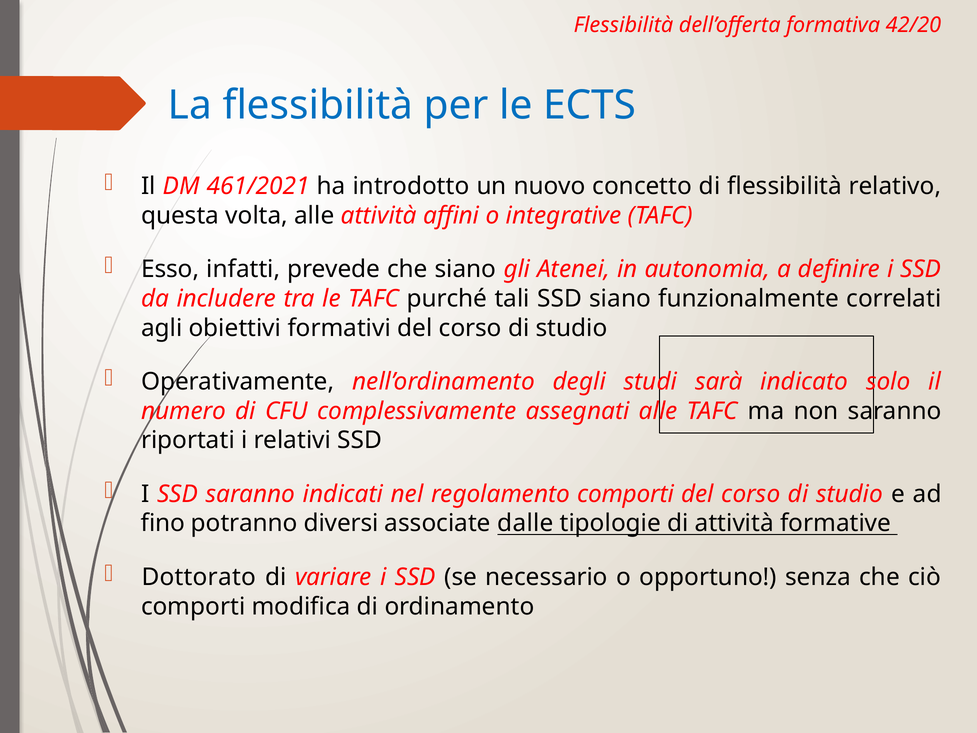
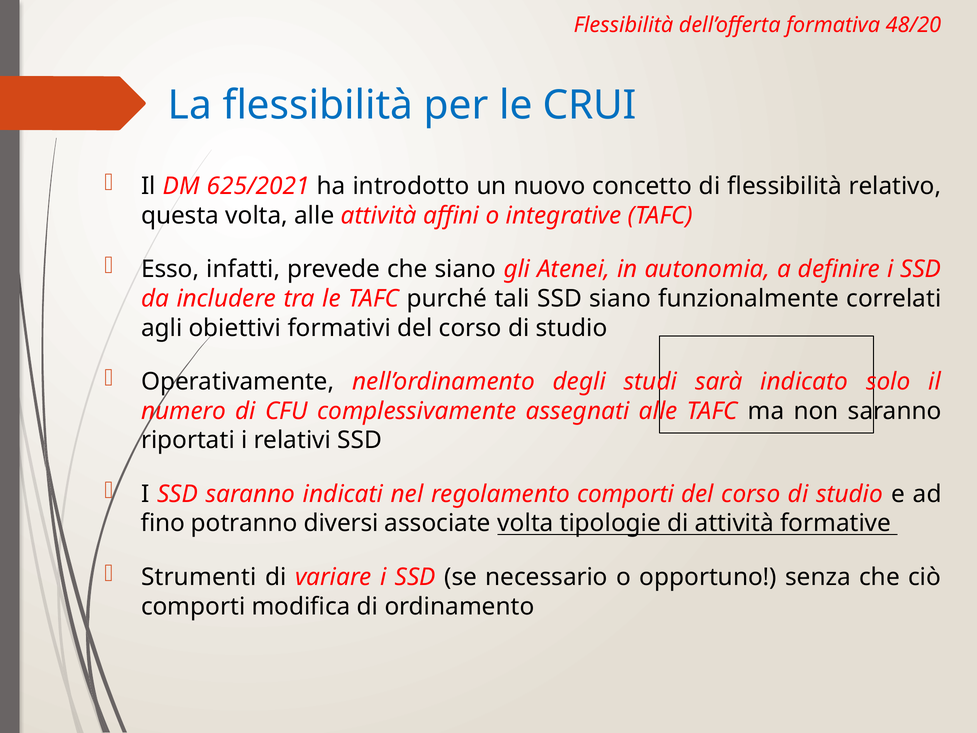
42/20: 42/20 -> 48/20
ECTS: ECTS -> CRUI
461/2021: 461/2021 -> 625/2021
associate dalle: dalle -> volta
Dottorato: Dottorato -> Strumenti
